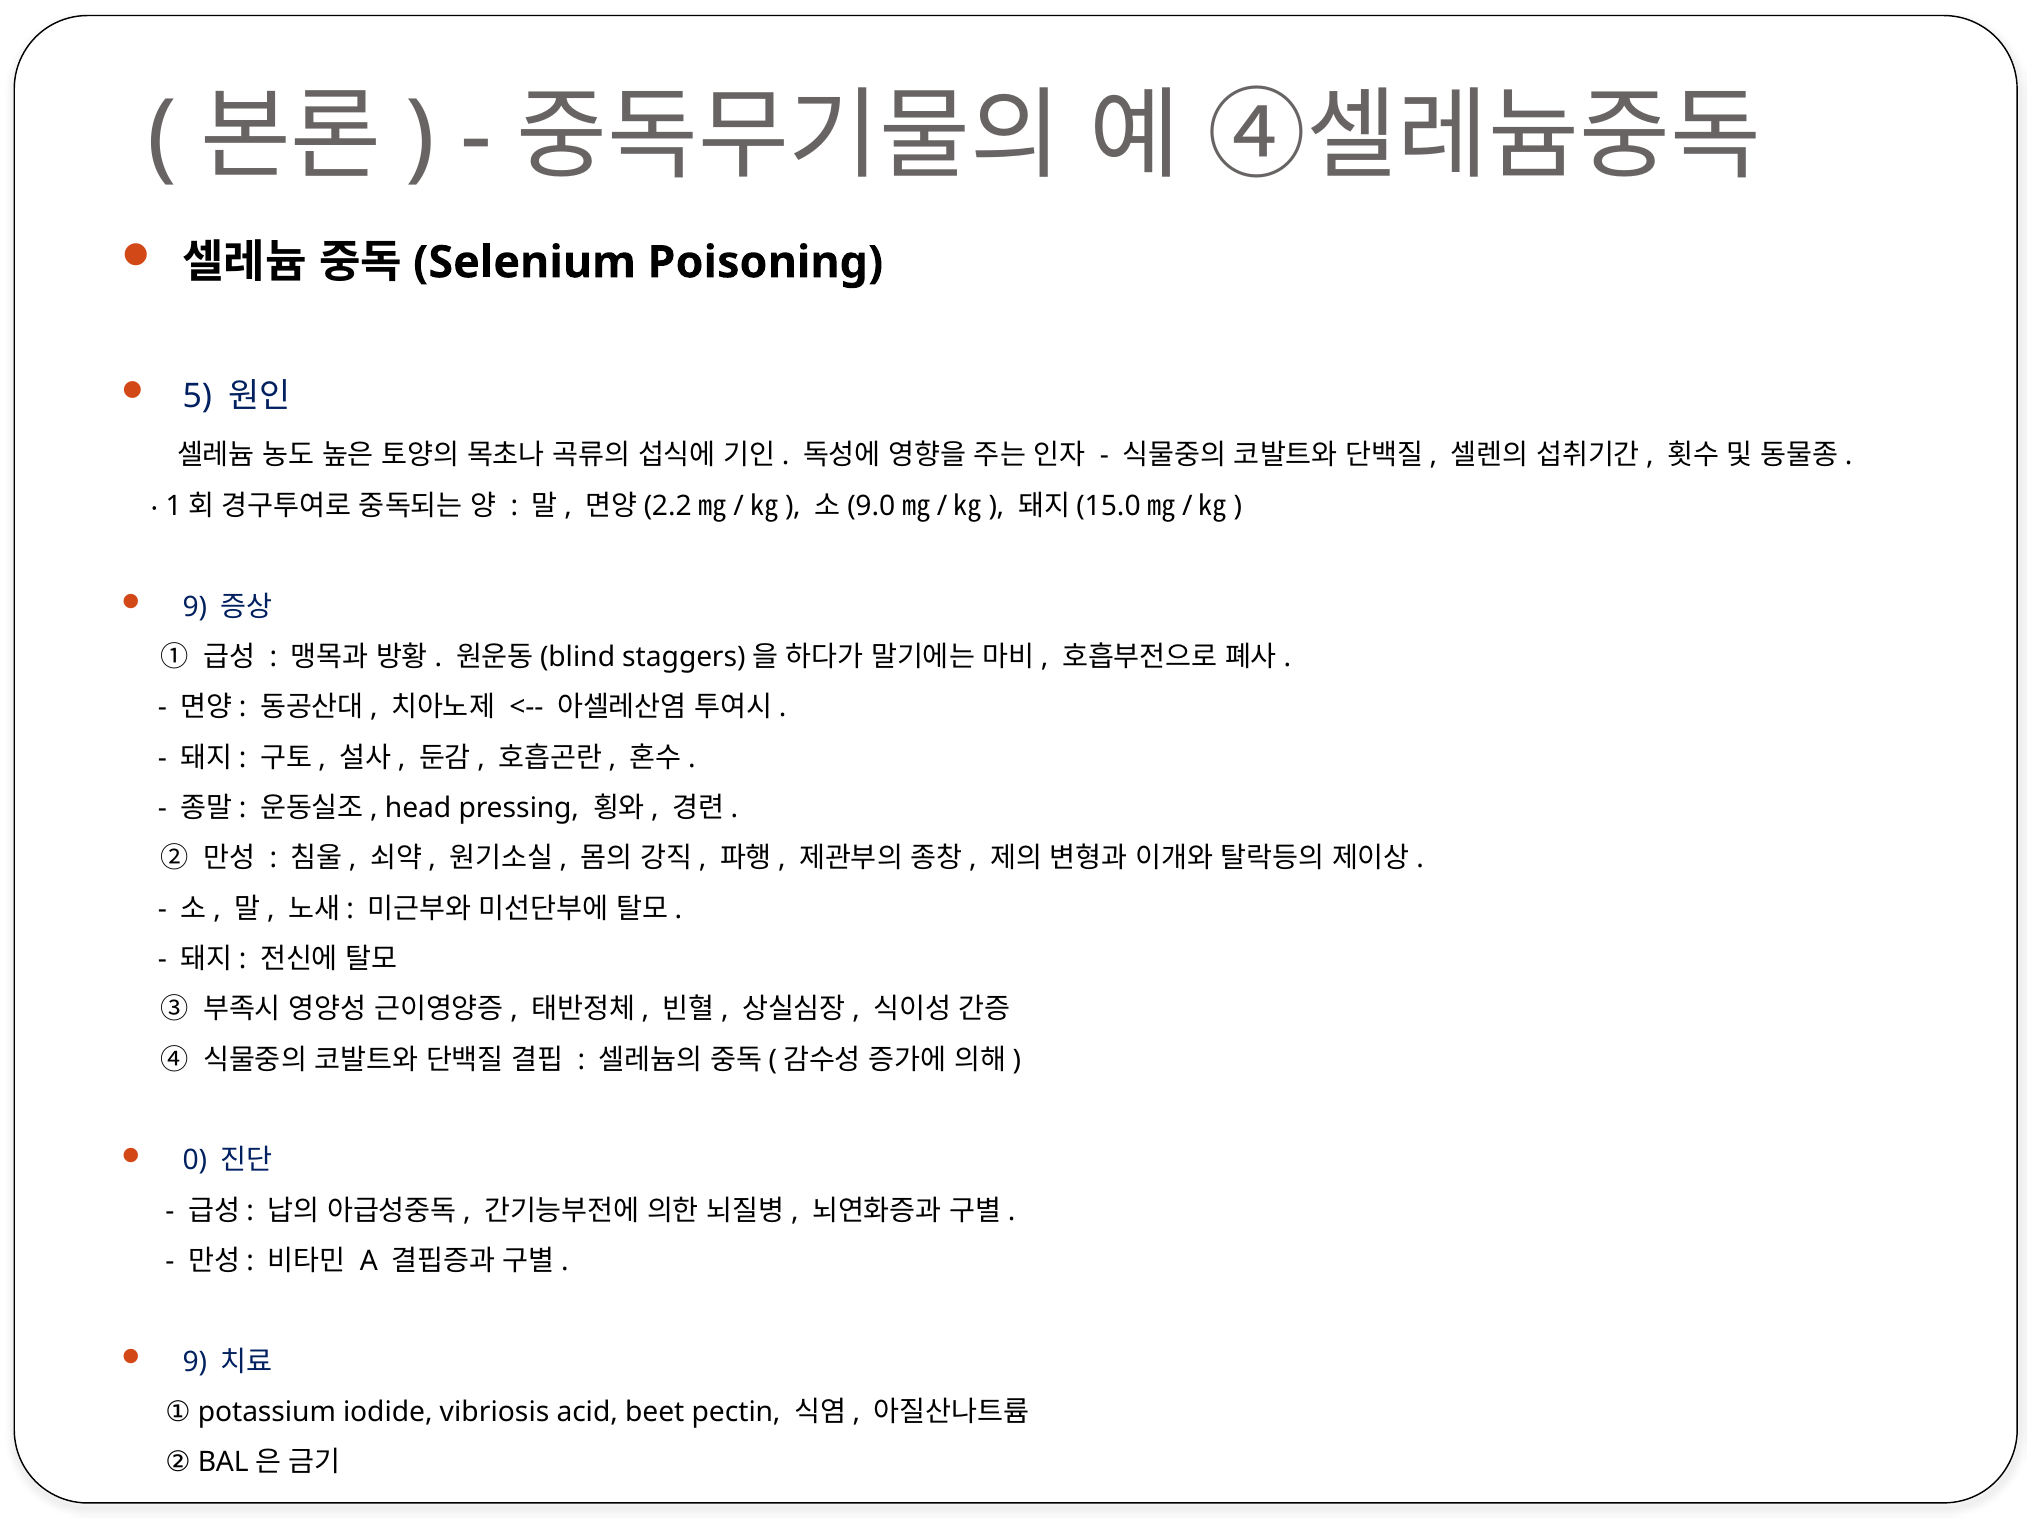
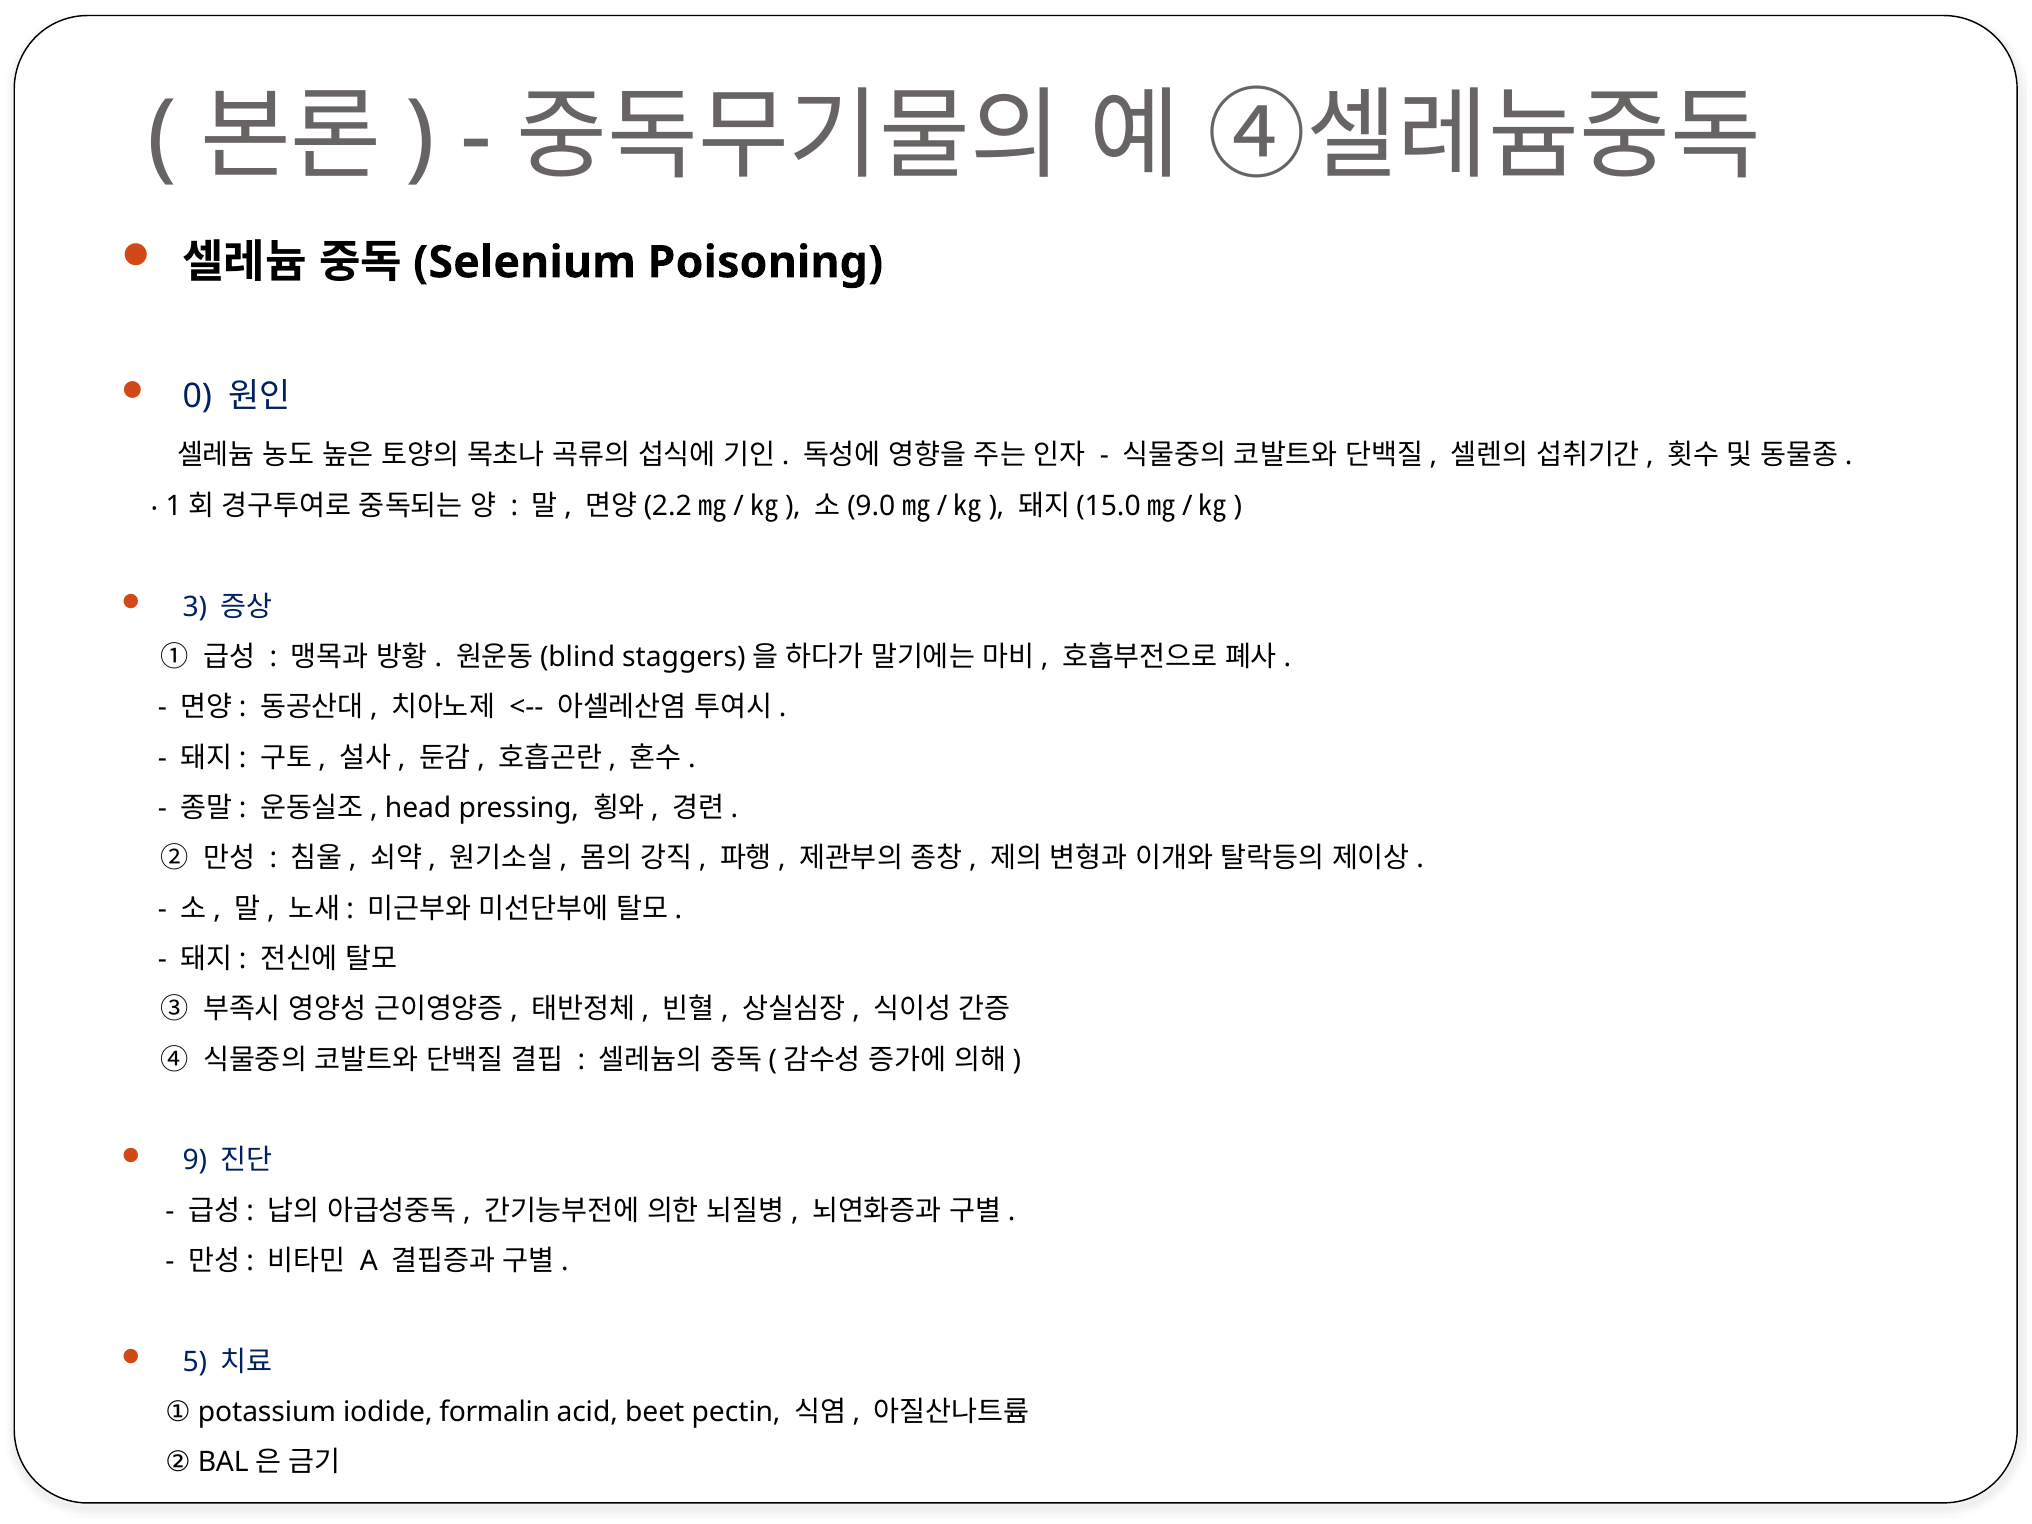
5: 5 -> 0
9 at (195, 607): 9 -> 3
0: 0 -> 9
9 at (195, 1362): 9 -> 5
vibriosis: vibriosis -> formalin
